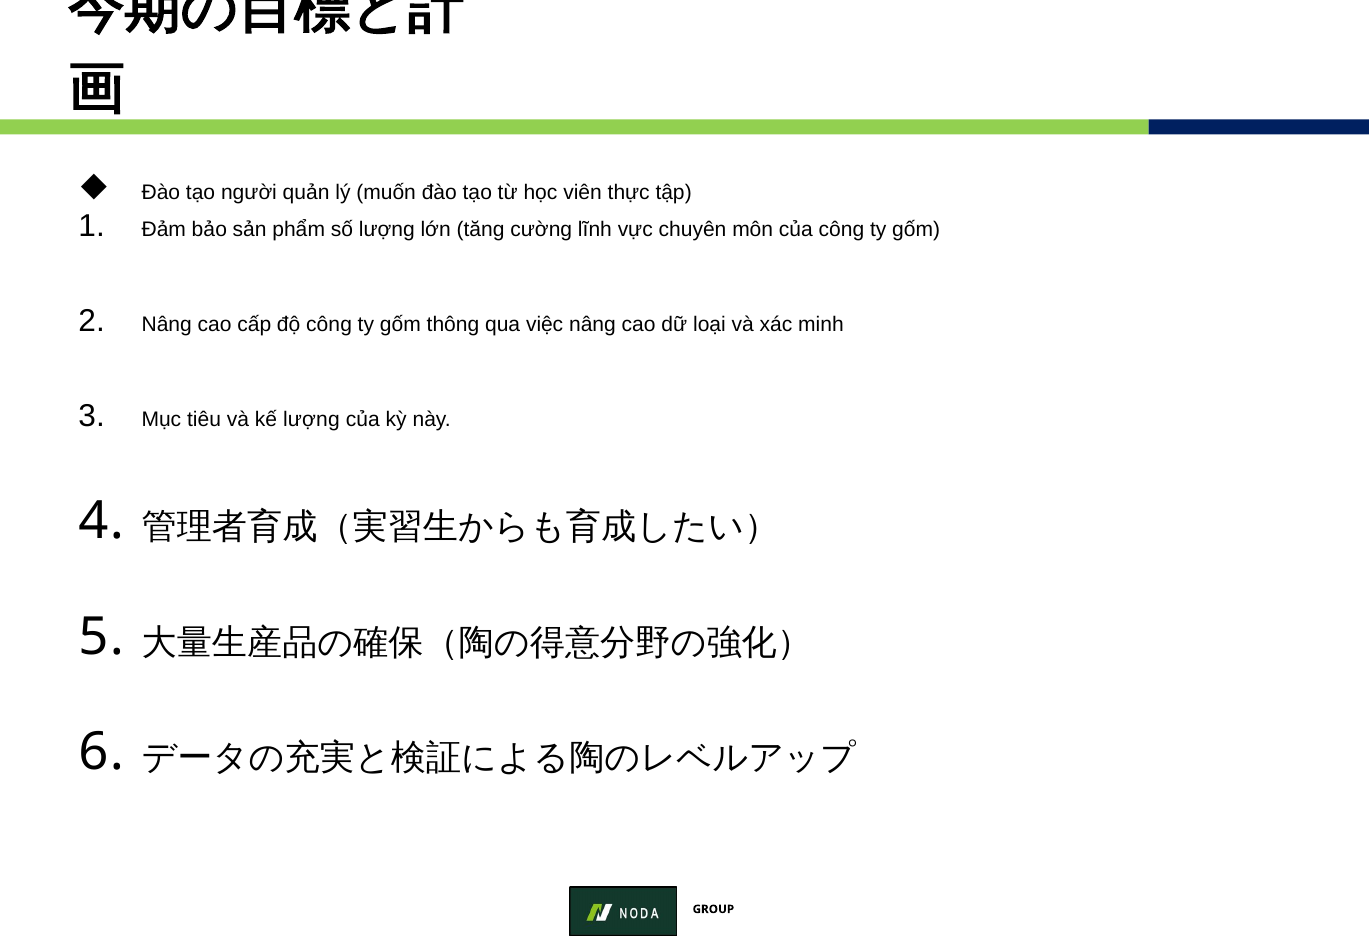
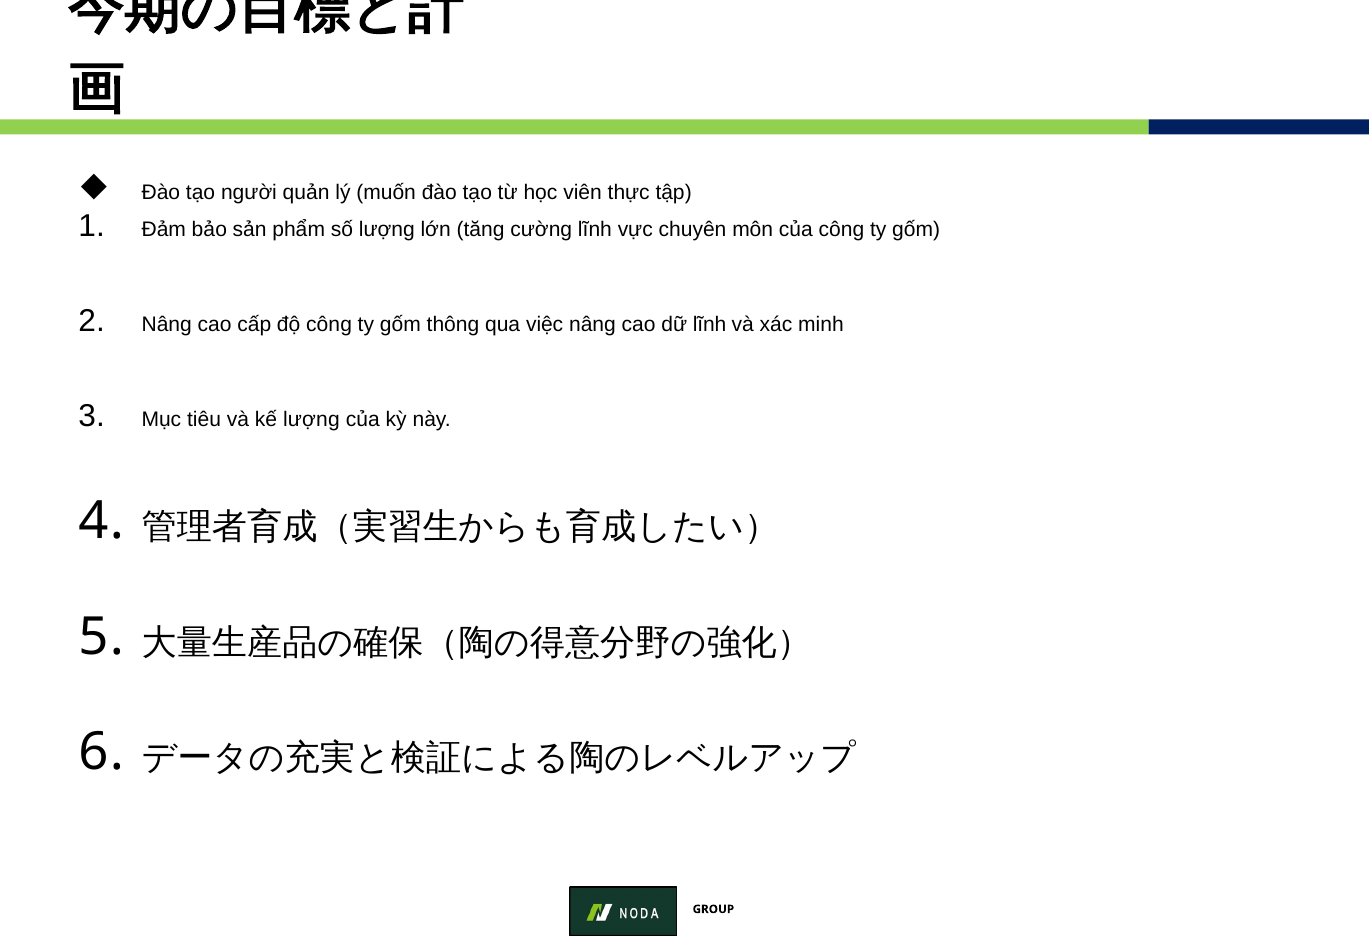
dữ loại: loại -> lĩnh
